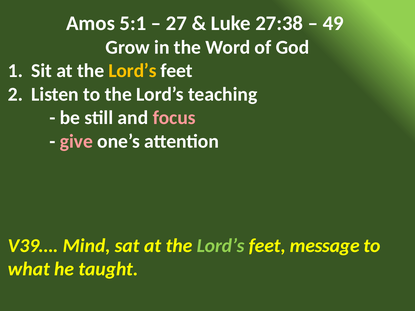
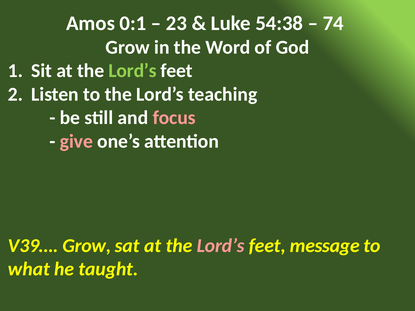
5:1: 5:1 -> 0:1
27: 27 -> 23
27:38: 27:38 -> 54:38
49: 49 -> 74
Lord’s at (133, 71) colour: yellow -> light green
V39… Mind: Mind -> Grow
Lord’s at (221, 246) colour: light green -> pink
